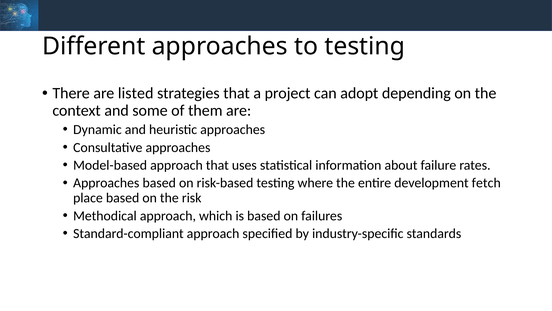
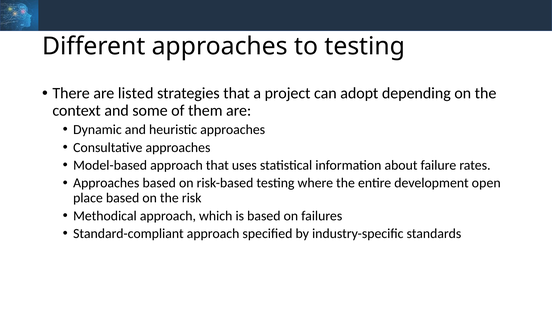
fetch: fetch -> open
